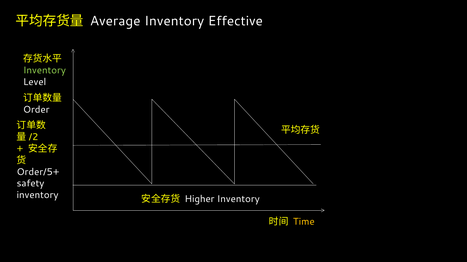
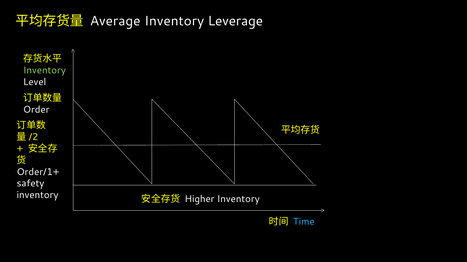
Effective: Effective -> Leverage
Order/5+: Order/5+ -> Order/1+
Time colour: yellow -> light blue
